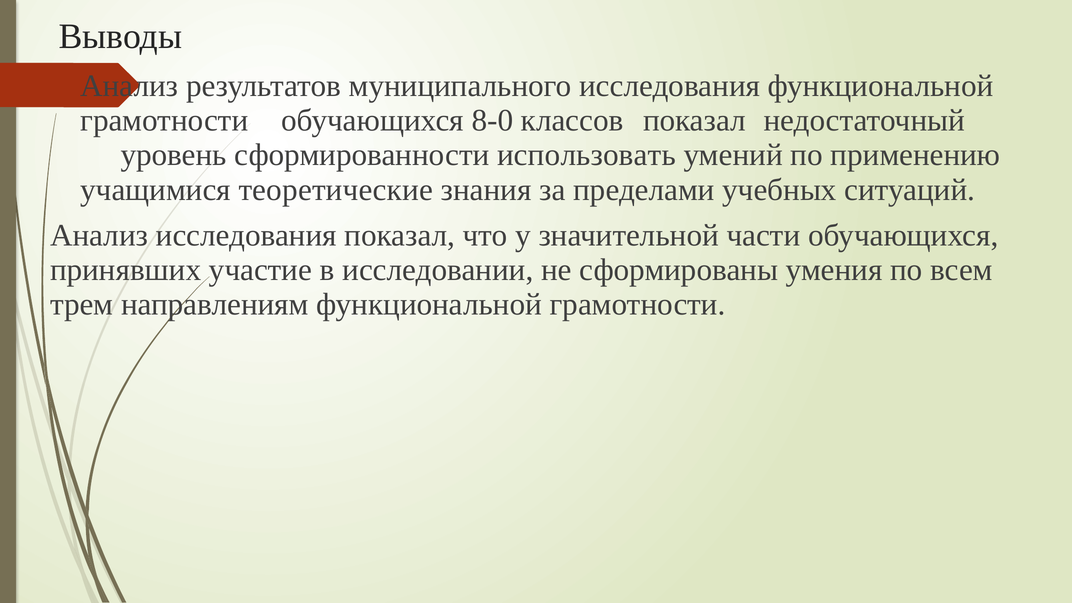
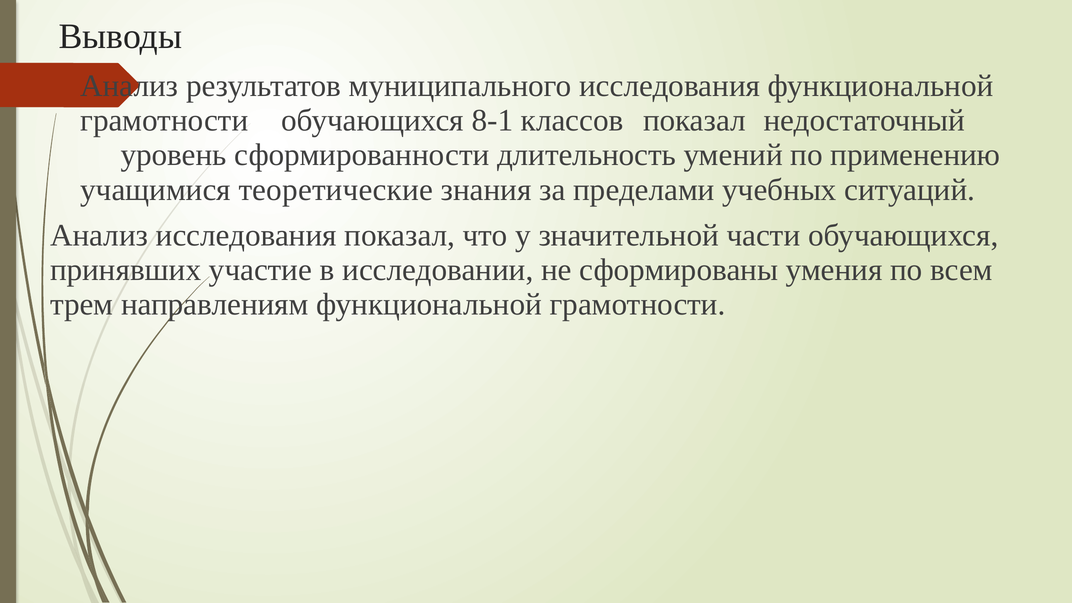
8-0: 8-0 -> 8-1
использовать: использовать -> длительность
